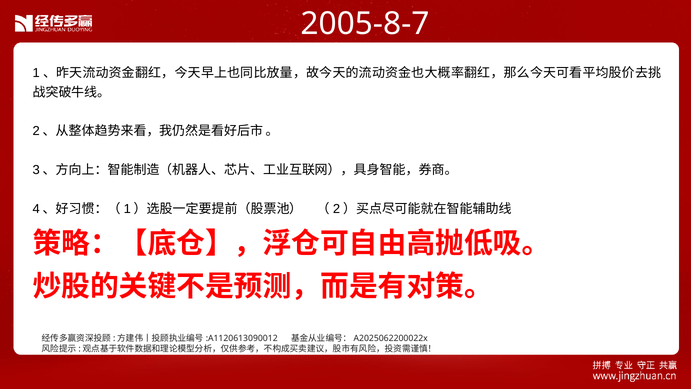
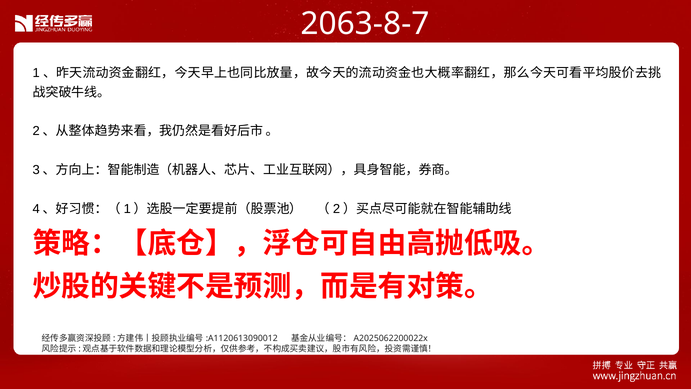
2005-8-7: 2005-8-7 -> 2063-8-7
